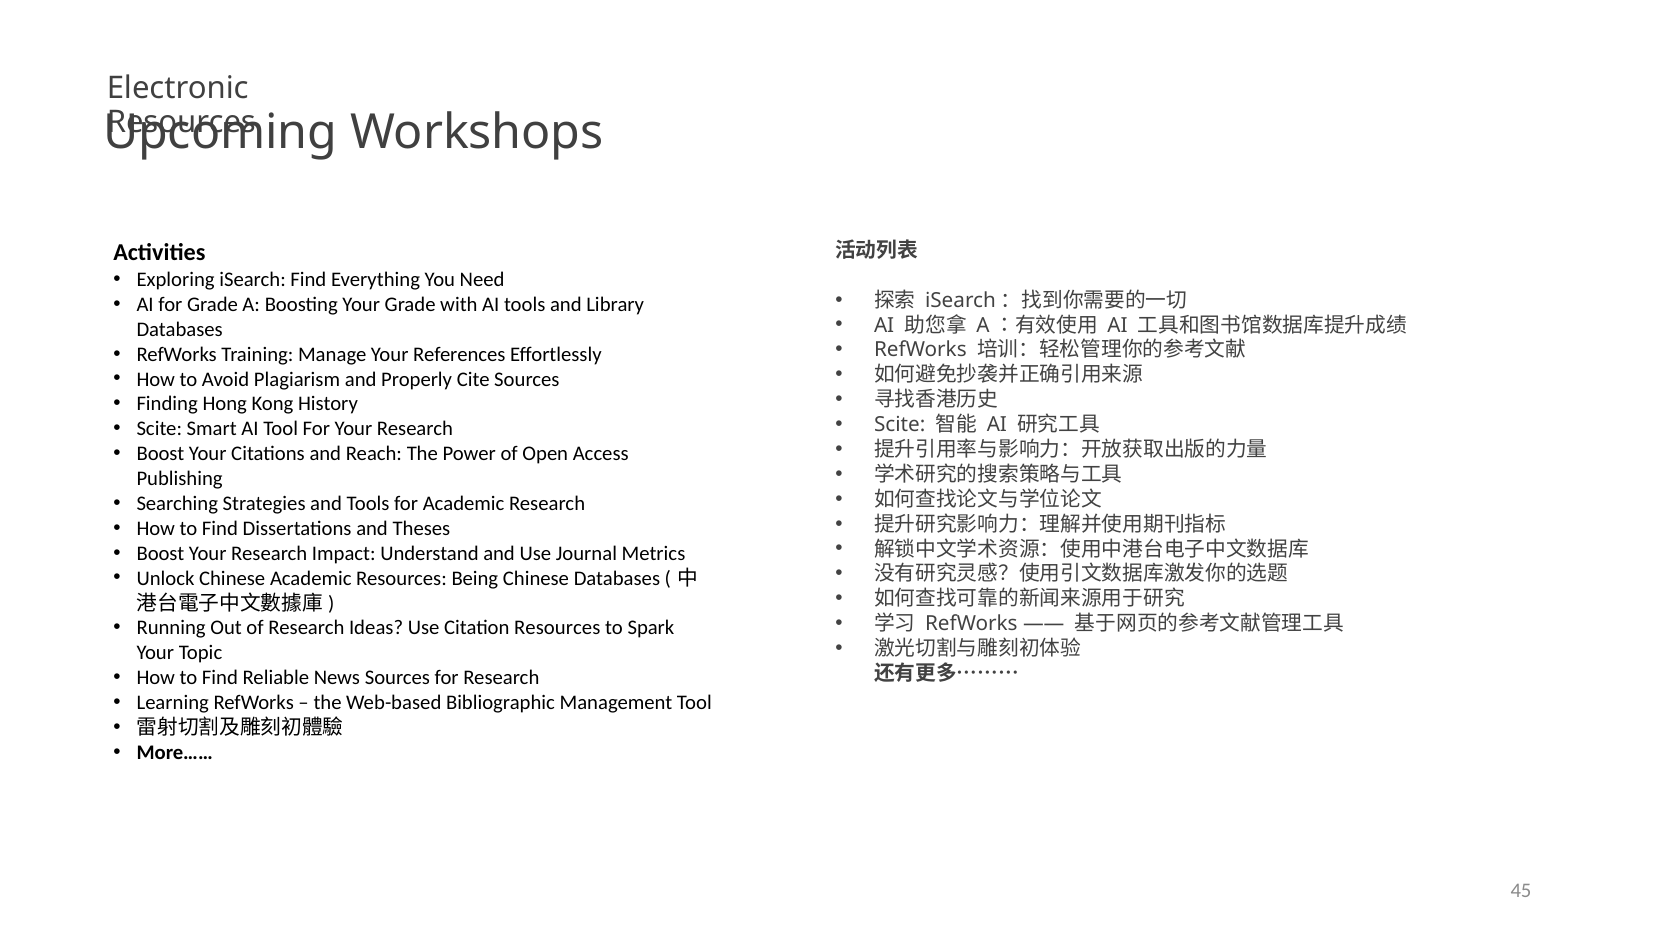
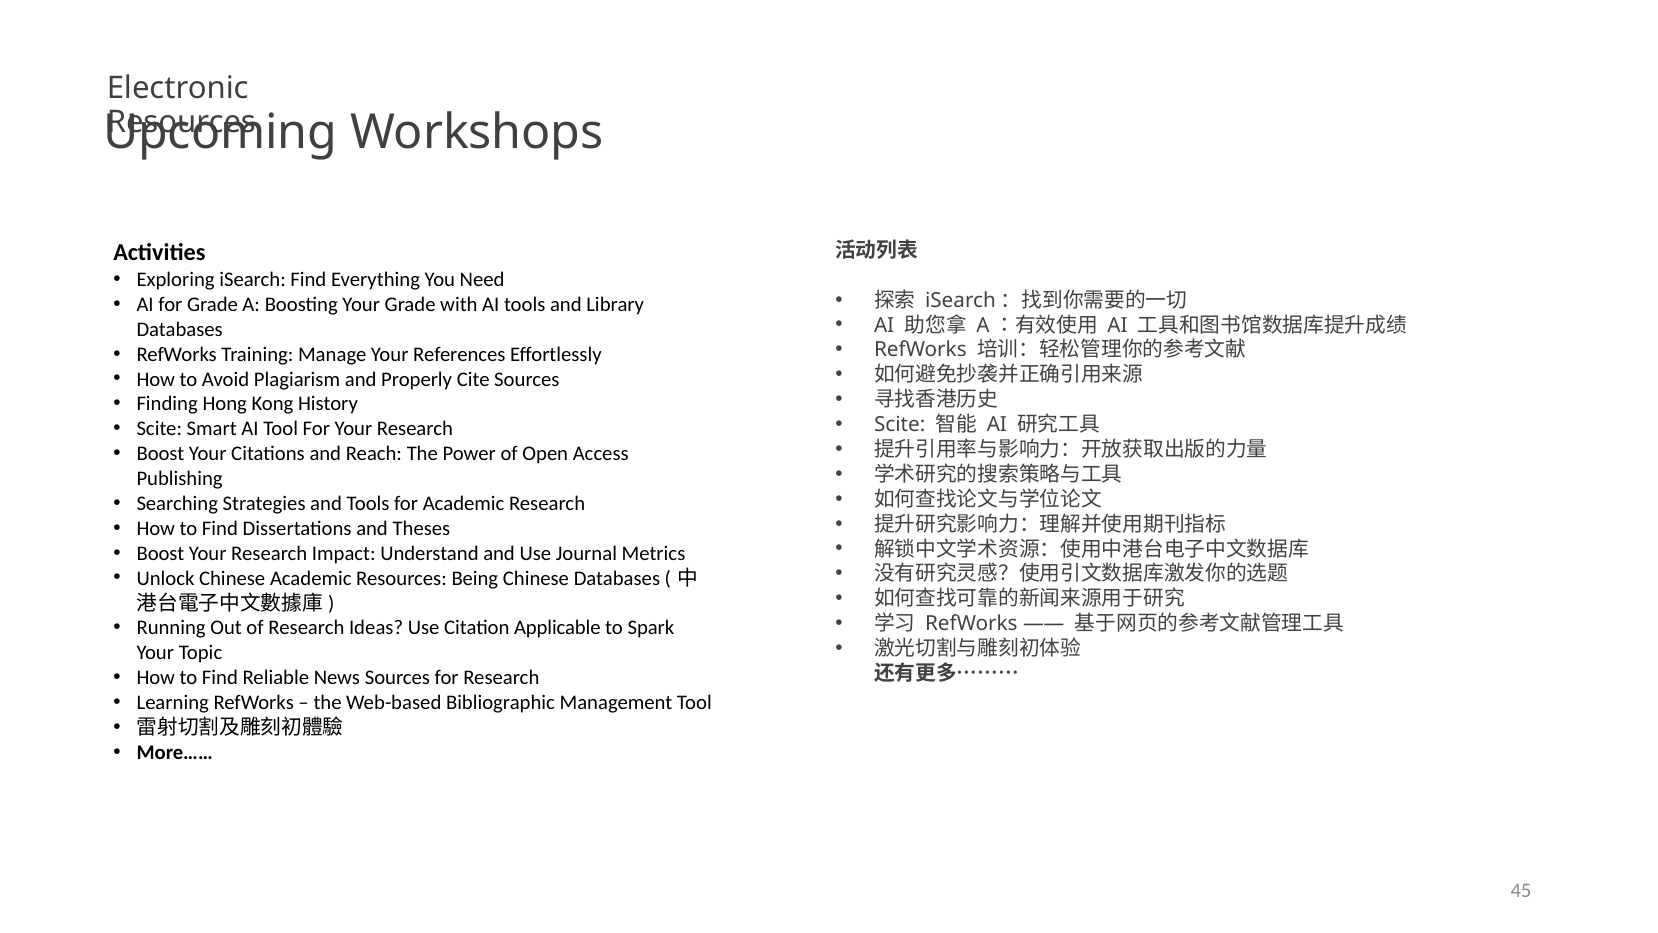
Citation Resources: Resources -> Applicable
